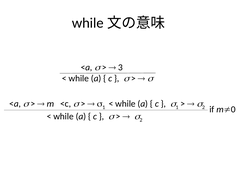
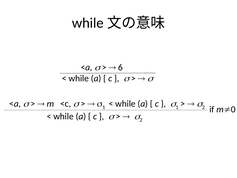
3: 3 -> 6
